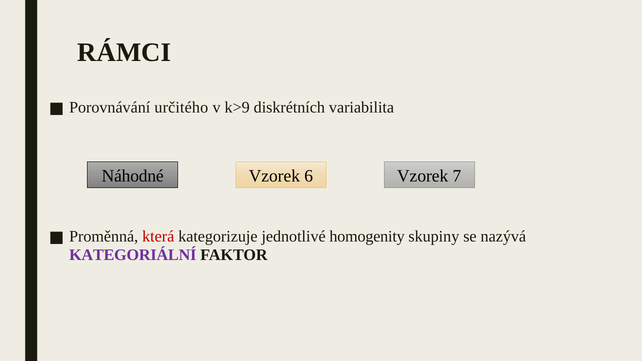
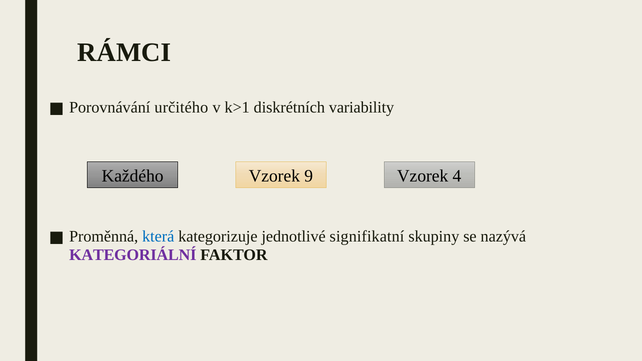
k>9: k>9 -> k>1
variabilita: variabilita -> variability
Náhodné: Náhodné -> Každého
6: 6 -> 9
7: 7 -> 4
která colour: red -> blue
homogenity: homogenity -> signifikatní
